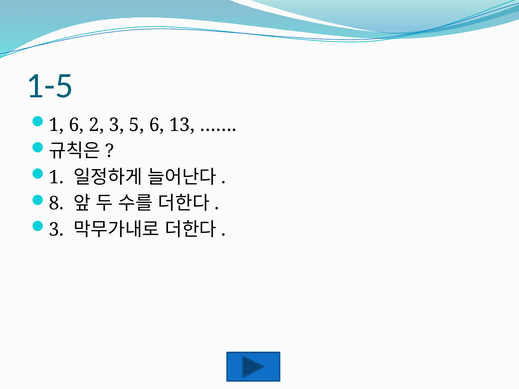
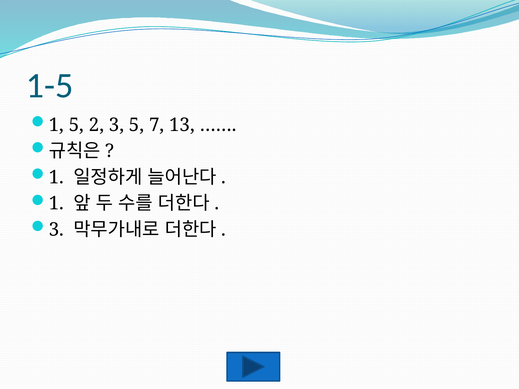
1 6: 6 -> 5
5 6: 6 -> 7
8 at (56, 204): 8 -> 1
